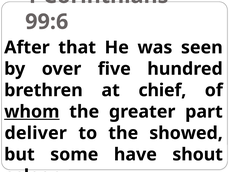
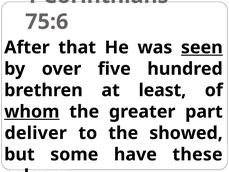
99:6: 99:6 -> 75:6
seen underline: none -> present
chief: chief -> least
shout: shout -> these
